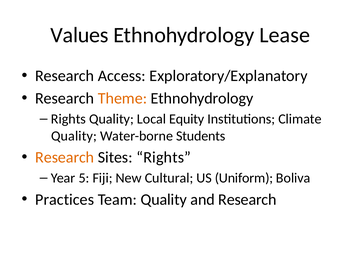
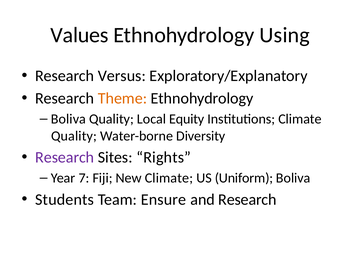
Lease: Lease -> Using
Access: Access -> Versus
Rights at (68, 119): Rights -> Boliva
Students: Students -> Diversity
Research at (65, 157) colour: orange -> purple
5: 5 -> 7
New Cultural: Cultural -> Climate
Practices: Practices -> Students
Team Quality: Quality -> Ensure
